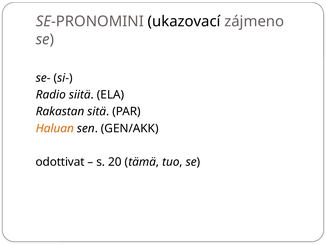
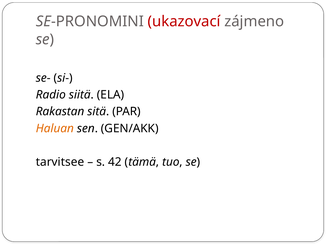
ukazovací colour: black -> red
odottivat: odottivat -> tarvitsee
20: 20 -> 42
